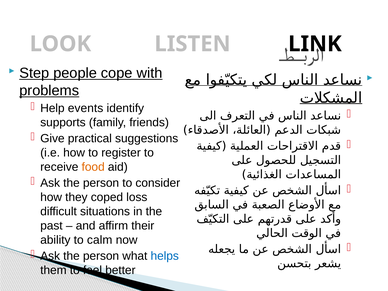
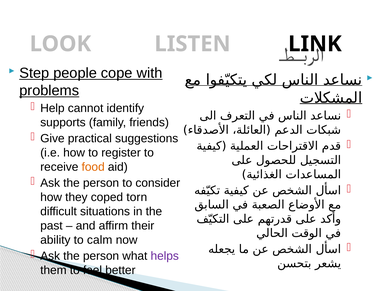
events: events -> cannot
loss: loss -> torn
helps colour: blue -> purple
